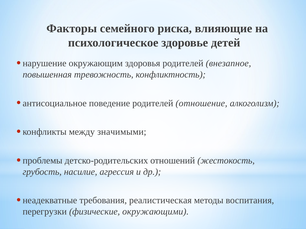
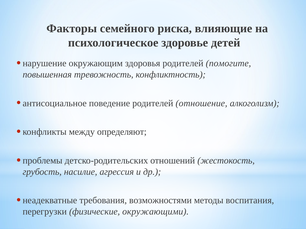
внезапное: внезапное -> помогите
значимыми: значимыми -> определяют
реалистическая: реалистическая -> возможностями
